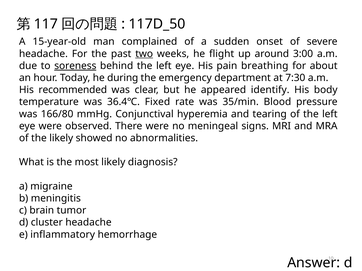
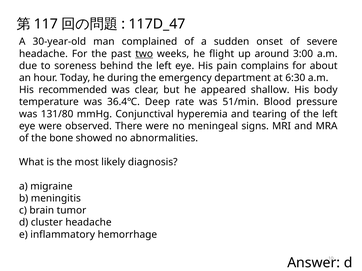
117D_50: 117D_50 -> 117D_47
15-year-old: 15-year-old -> 30-year-old
soreness underline: present -> none
breathing: breathing -> complains
7:30: 7:30 -> 6:30
identify: identify -> shallow
Fixed: Fixed -> Deep
35/min: 35/min -> 51/min
166/80: 166/80 -> 131/80
the likely: likely -> bone
